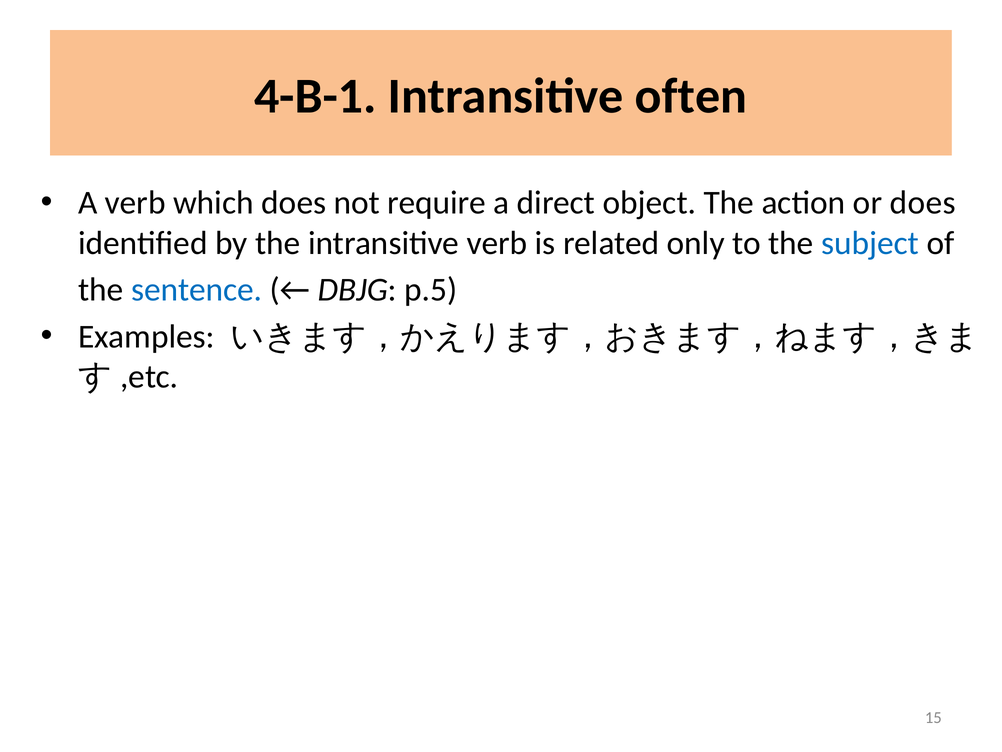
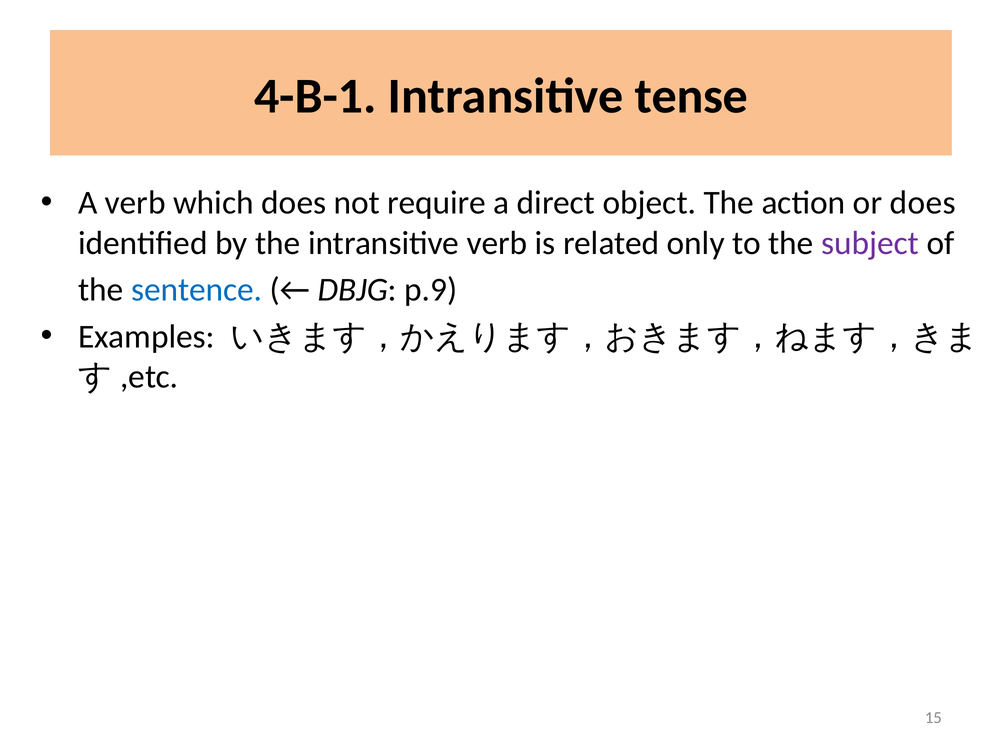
often: often -> tense
subject colour: blue -> purple
p.5: p.5 -> p.9
